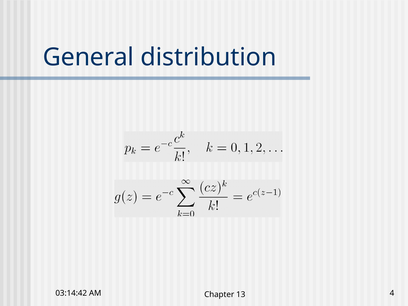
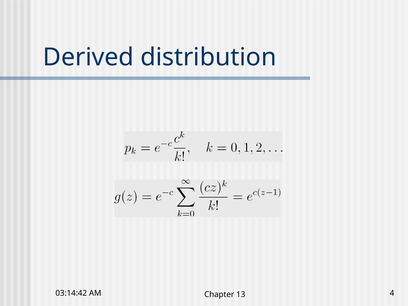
General: General -> Derived
